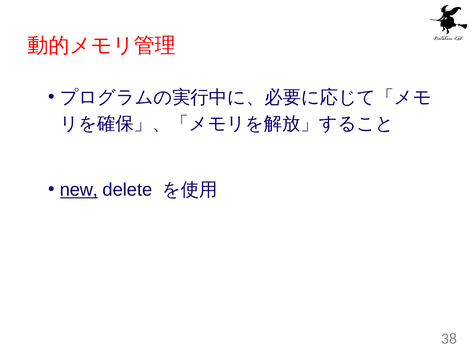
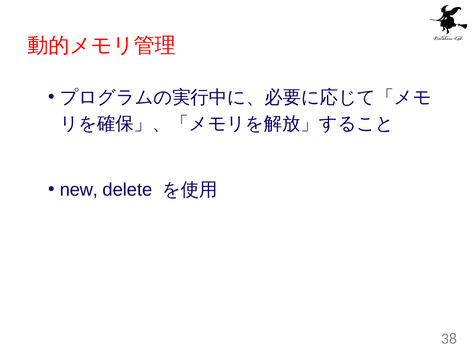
new underline: present -> none
